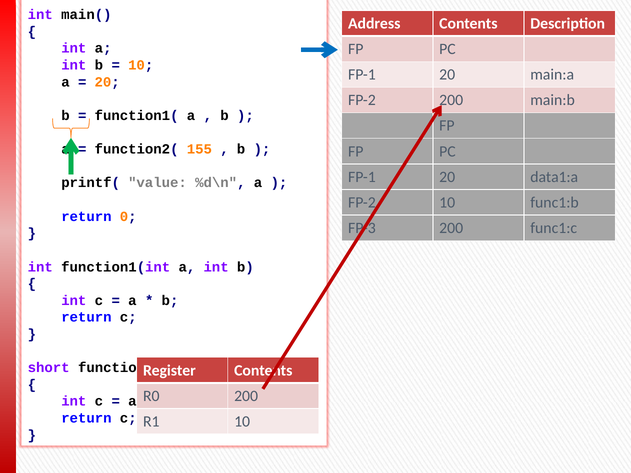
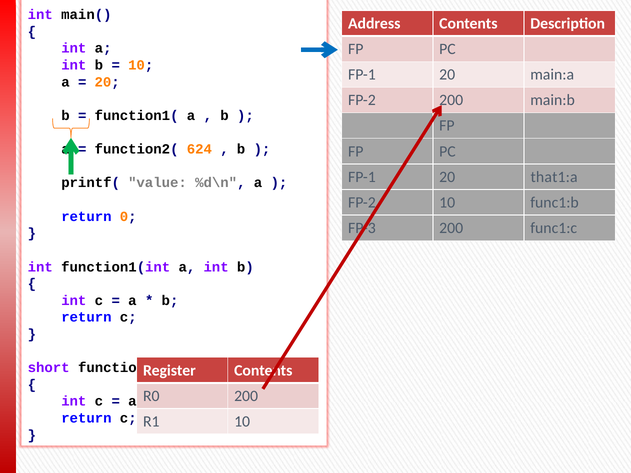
155: 155 -> 624
data1:a: data1:a -> that1:a
